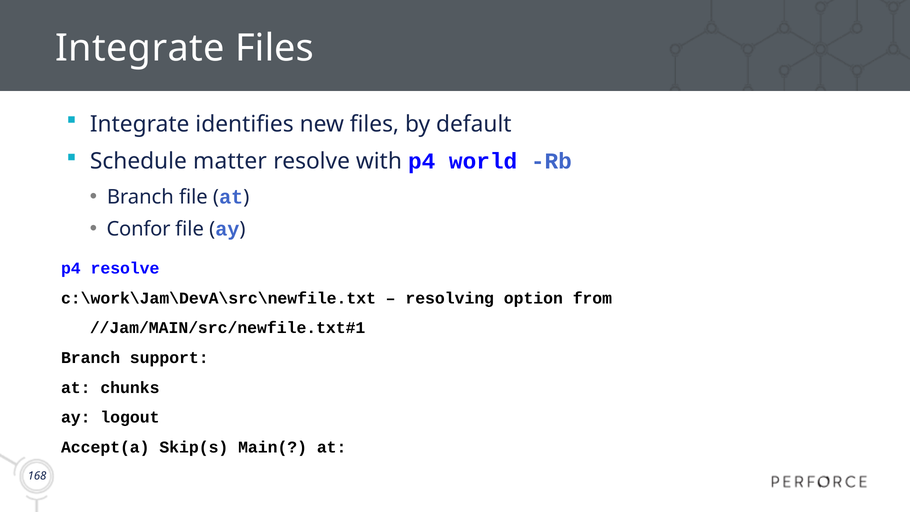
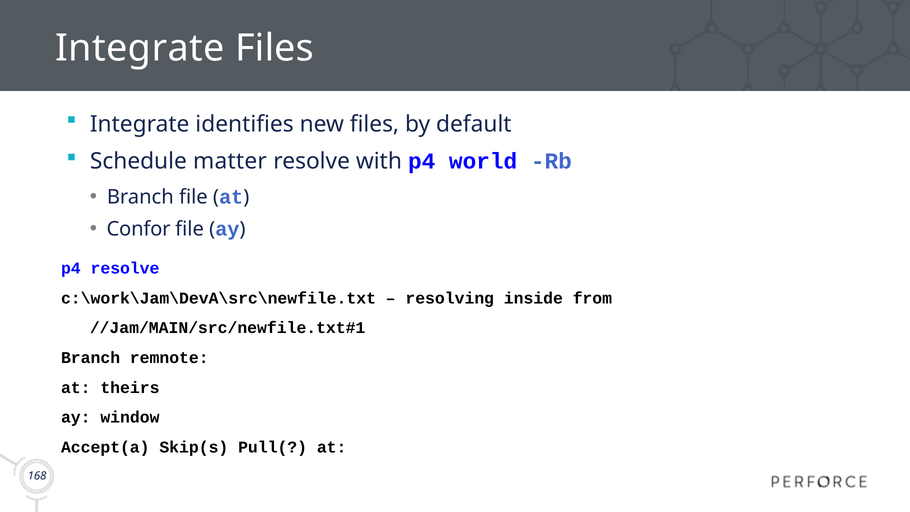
option: option -> inside
support: support -> remnote
chunks: chunks -> theirs
logout: logout -> window
Main(: Main( -> Pull(
